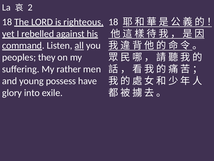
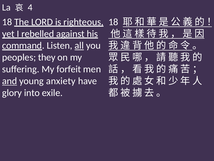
2: 2 -> 4
rather: rather -> forfeit
and underline: none -> present
possess: possess -> anxiety
